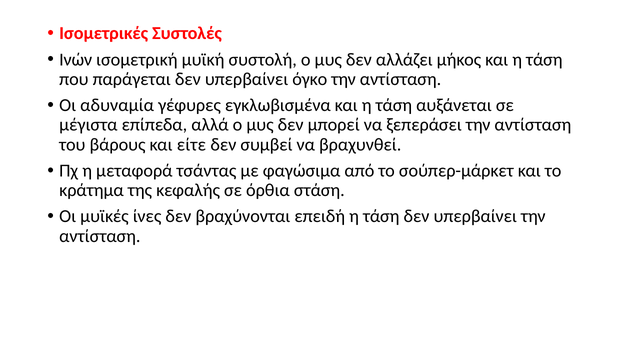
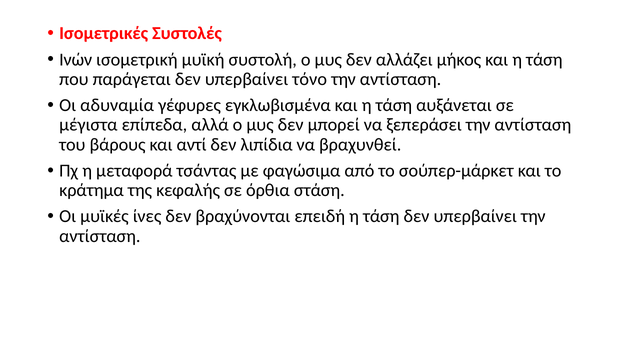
όγκο: όγκο -> τόνο
είτε: είτε -> αντί
συμβεί: συμβεί -> λιπίδια
